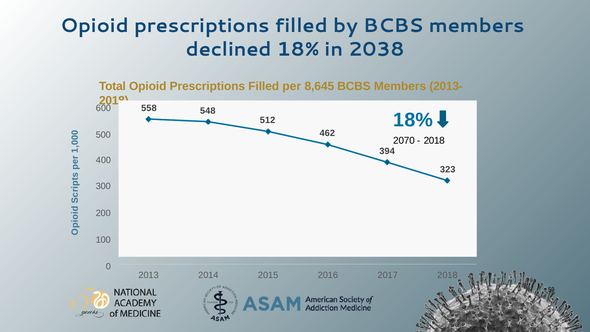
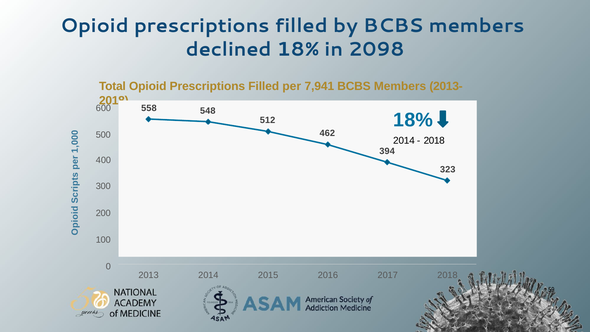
2038: 2038 -> 2098
8,645: 8,645 -> 7,941
2070 at (404, 141): 2070 -> 2014
